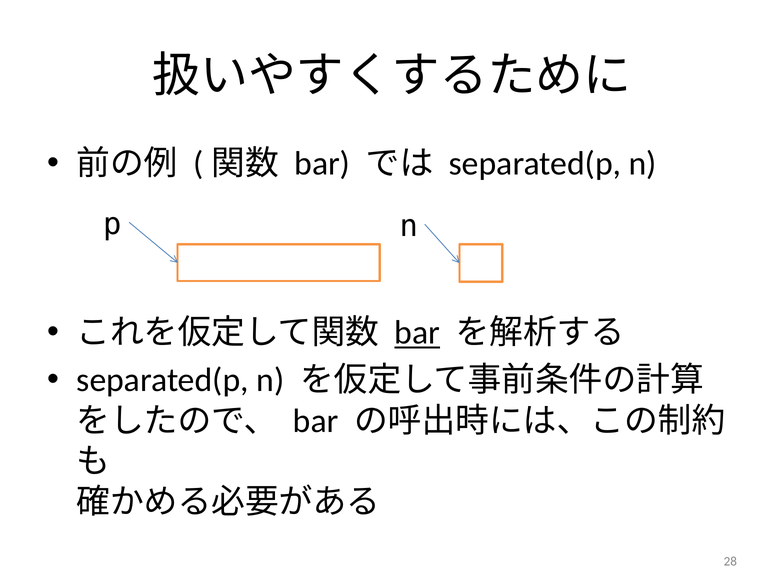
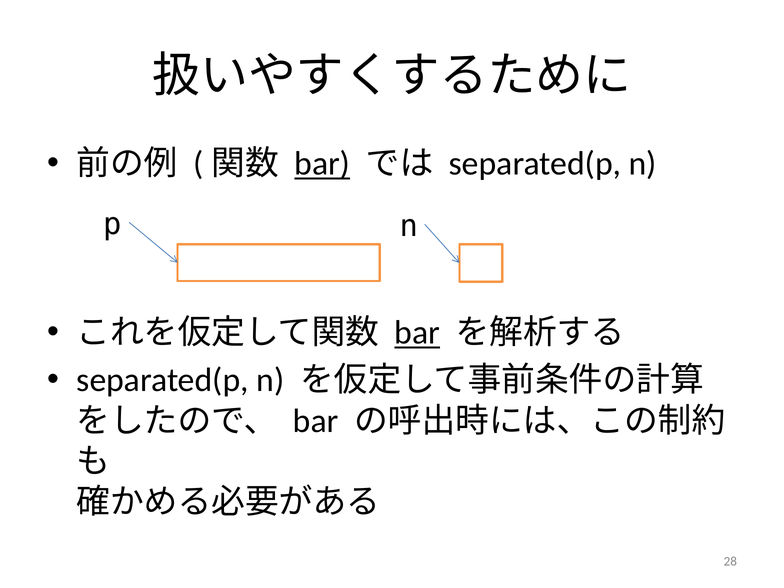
bar at (322, 164) underline: none -> present
